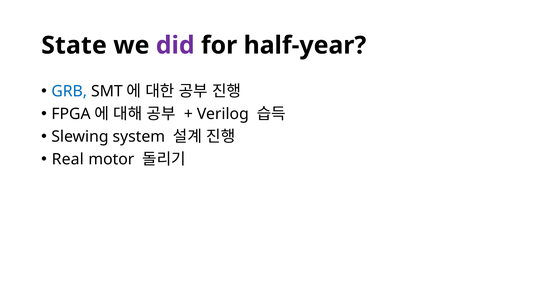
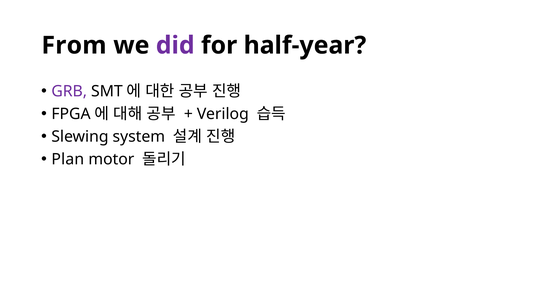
State: State -> From
GRB colour: blue -> purple
Real: Real -> Plan
